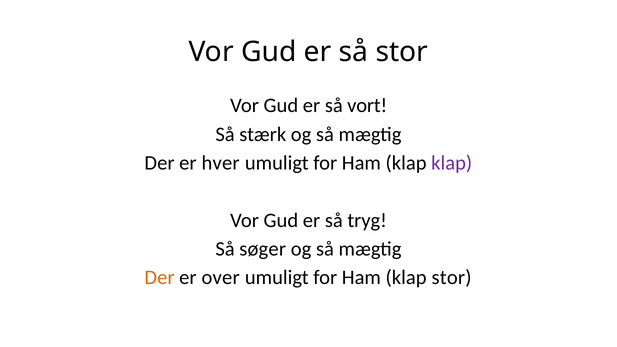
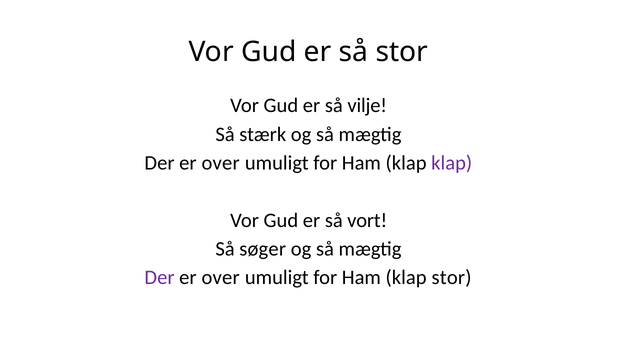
vort: vort -> vilje
hver at (221, 163): hver -> over
tryg: tryg -> vort
Der at (160, 278) colour: orange -> purple
